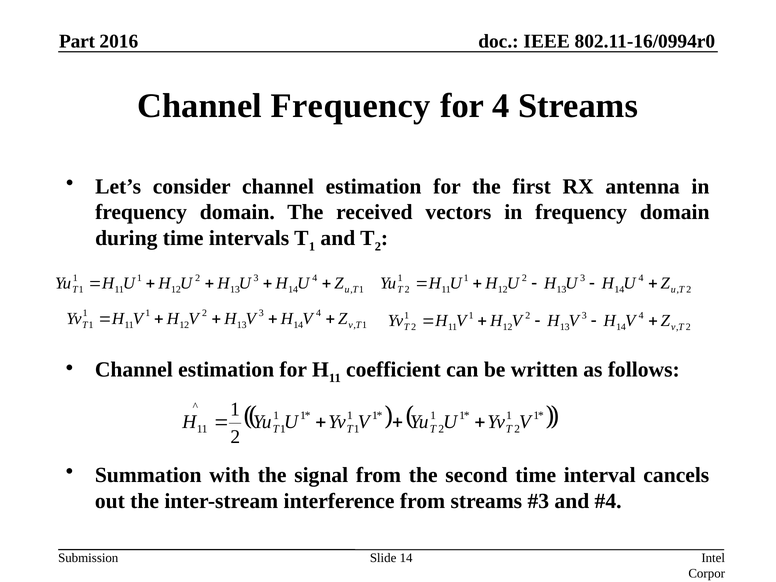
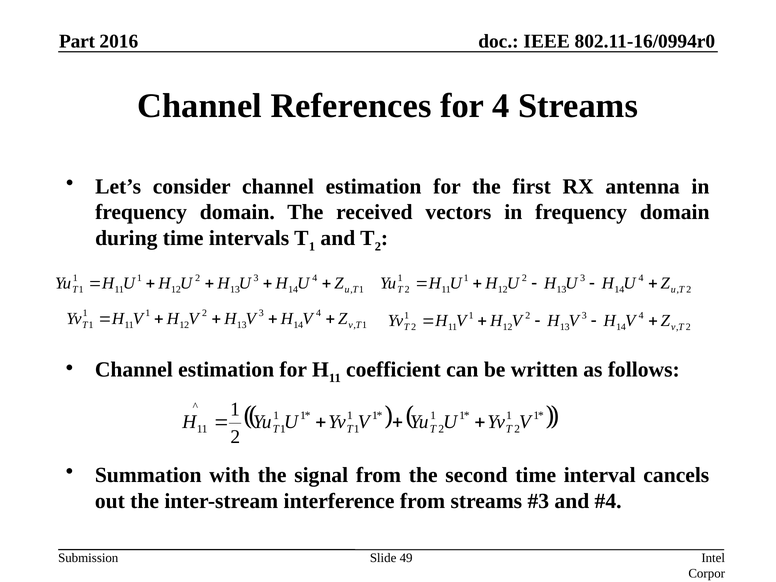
Channel Frequency: Frequency -> References
Slide 14: 14 -> 49
